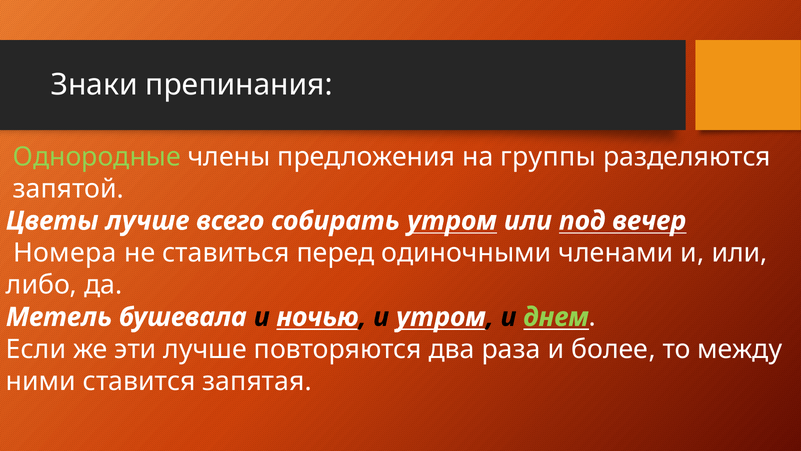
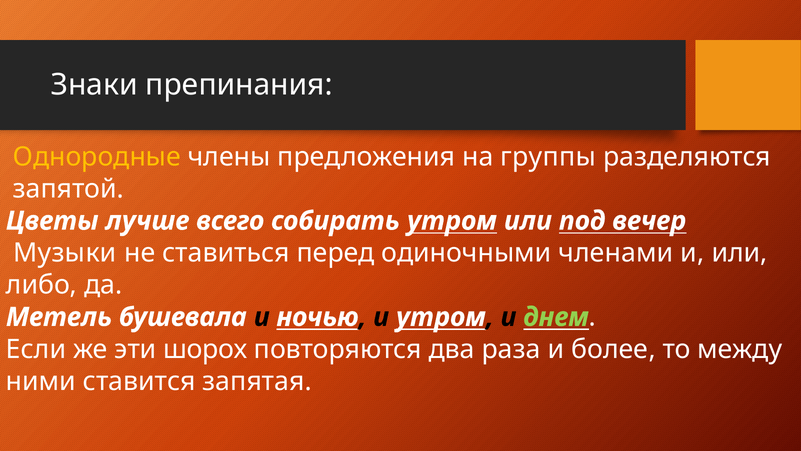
Однородные colour: light green -> yellow
Номера: Номера -> Музыки
эти лучше: лучше -> шорох
